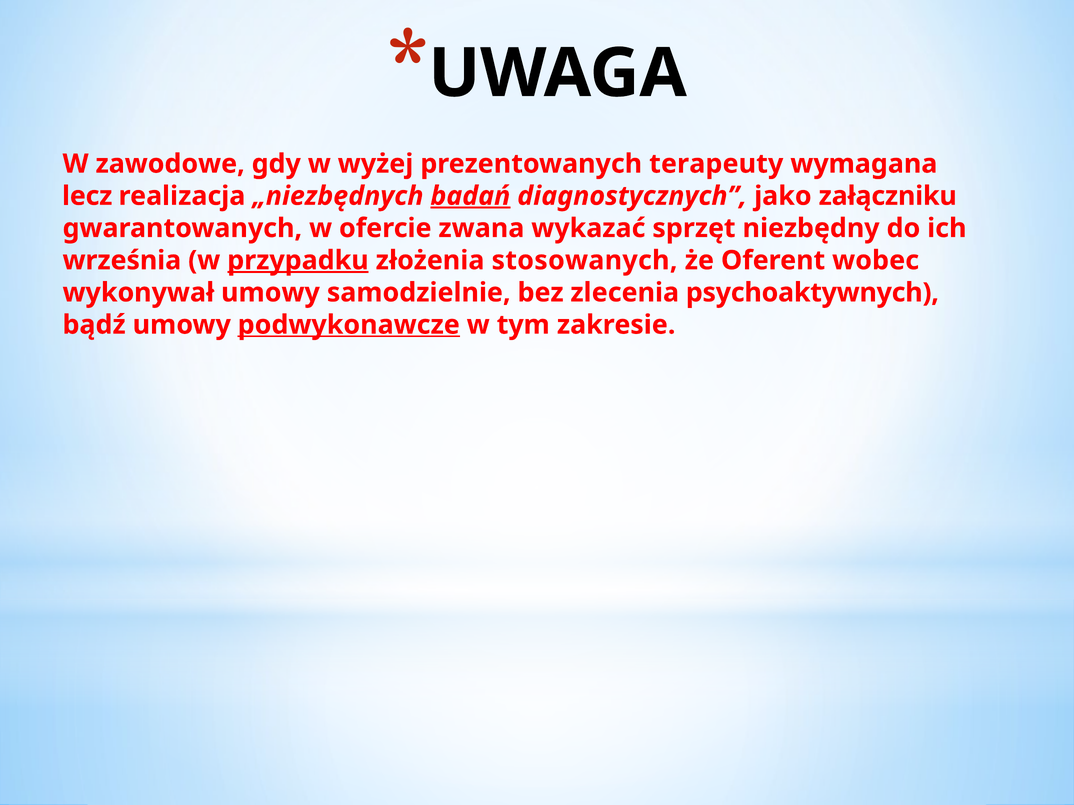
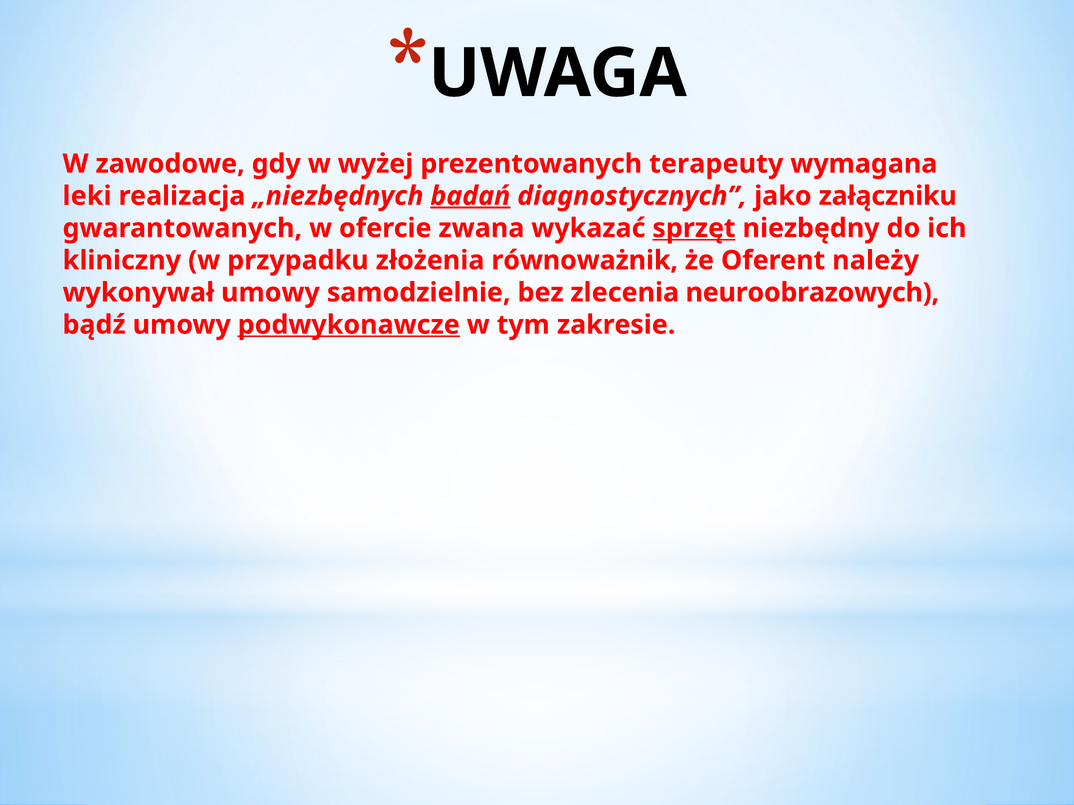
lecz: lecz -> leki
sprzęt underline: none -> present
września: września -> kliniczny
przypadku underline: present -> none
stosowanych: stosowanych -> równoważnik
wobec: wobec -> należy
psychoaktywnych: psychoaktywnych -> neuroobrazowych
